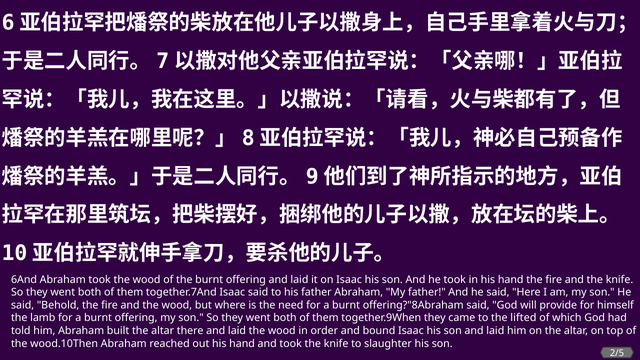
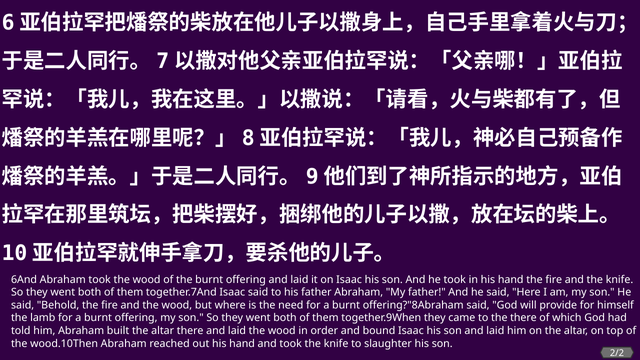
the lifted: lifted -> there
2/5: 2/5 -> 2/2
